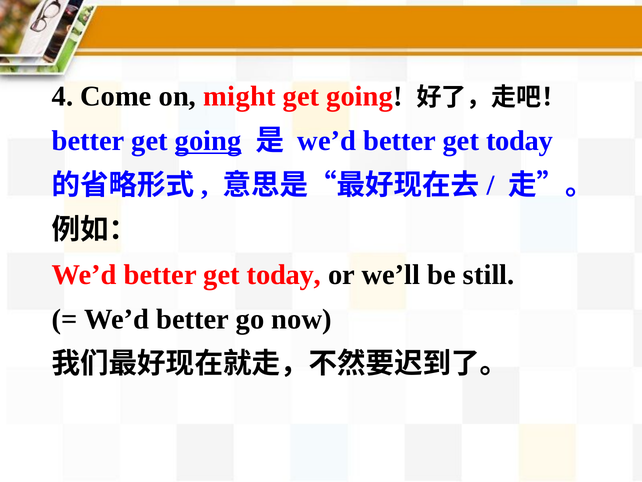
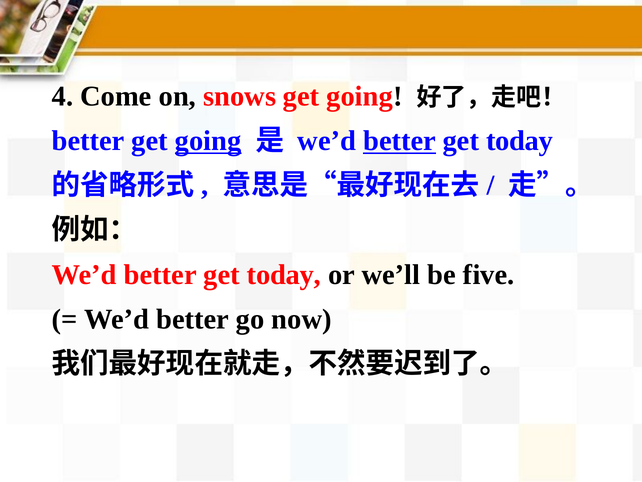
might: might -> snows
better at (400, 141) underline: none -> present
still: still -> five
